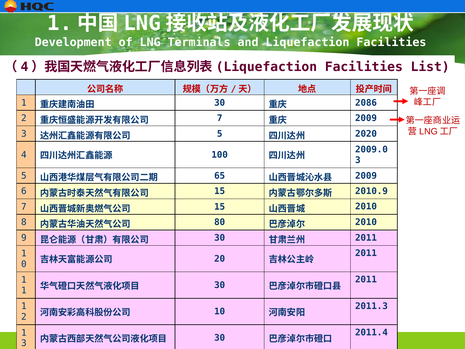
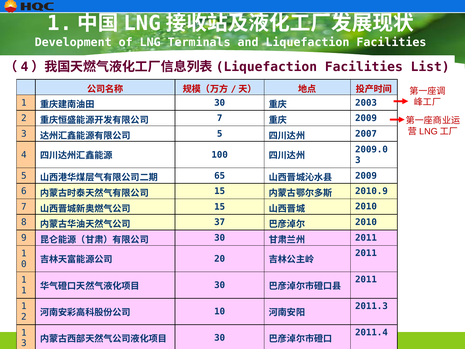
2086: 2086 -> 2003
2020: 2020 -> 2007
80: 80 -> 37
